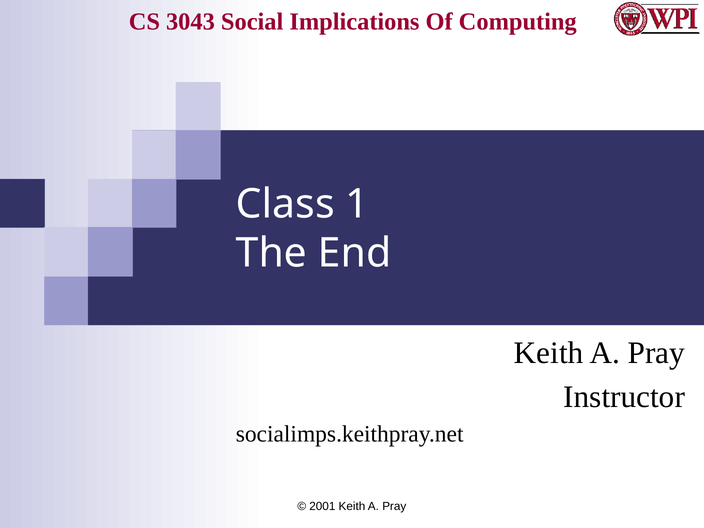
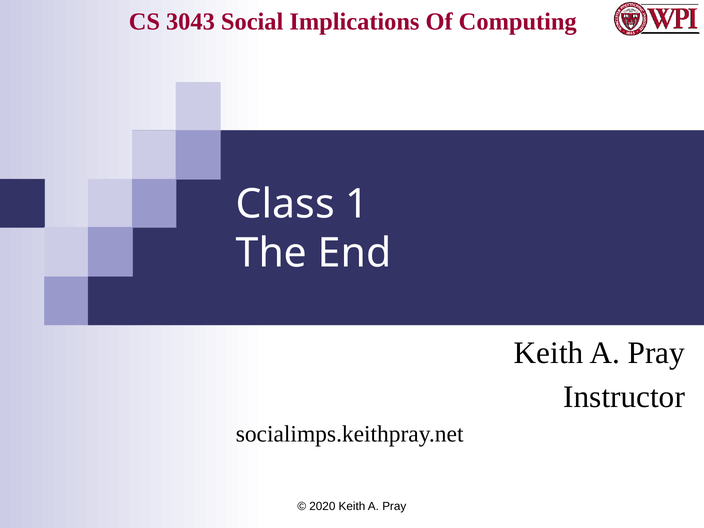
2001: 2001 -> 2020
